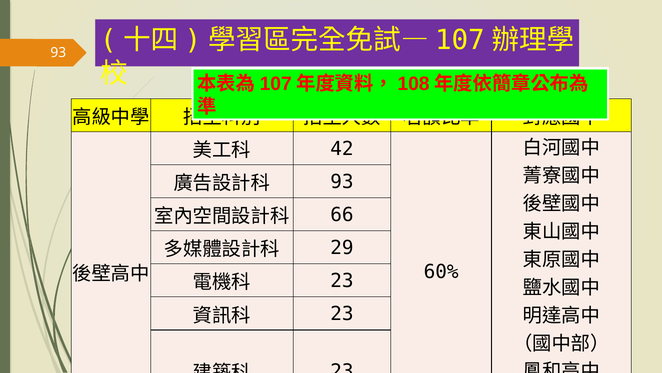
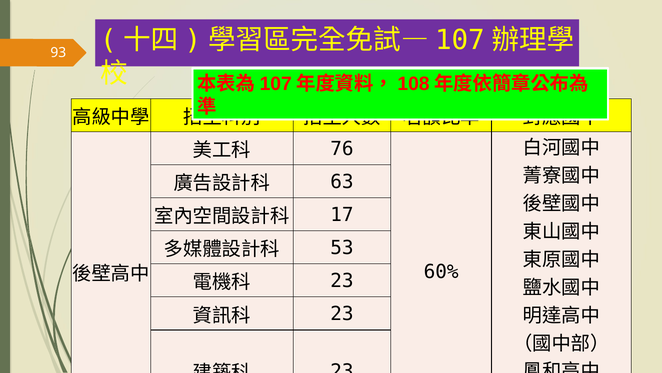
42: 42 -> 76
93 at (342, 181): 93 -> 63
66: 66 -> 17
29: 29 -> 53
